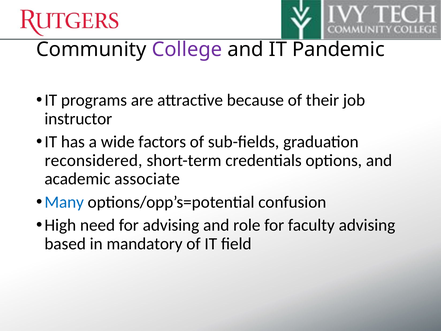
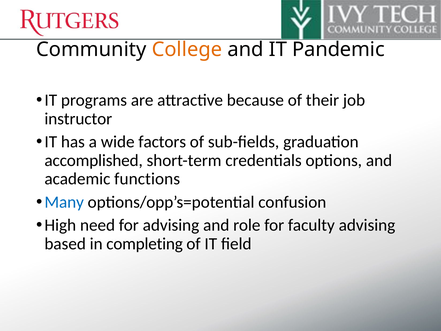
College colour: purple -> orange
reconsidered: reconsidered -> accomplished
associate: associate -> functions
mandatory: mandatory -> completing
